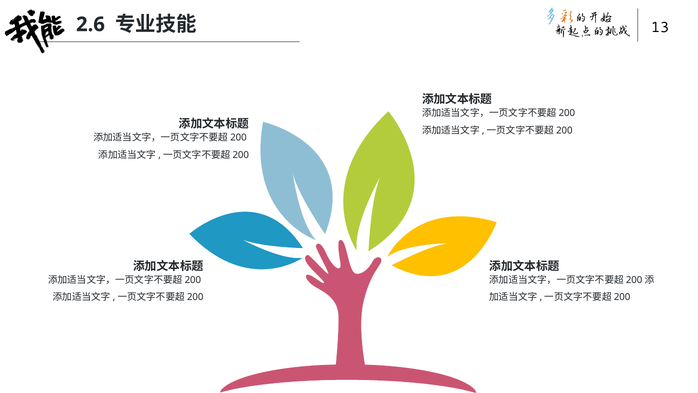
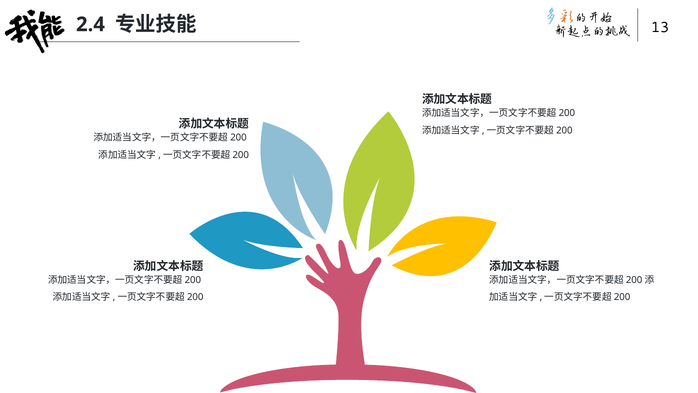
2.6: 2.6 -> 2.4
